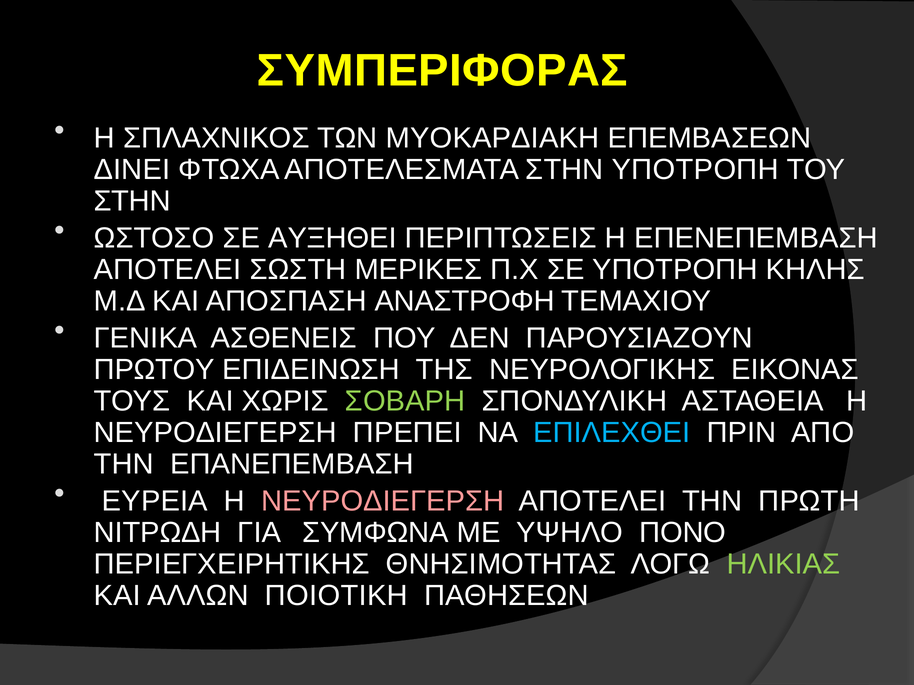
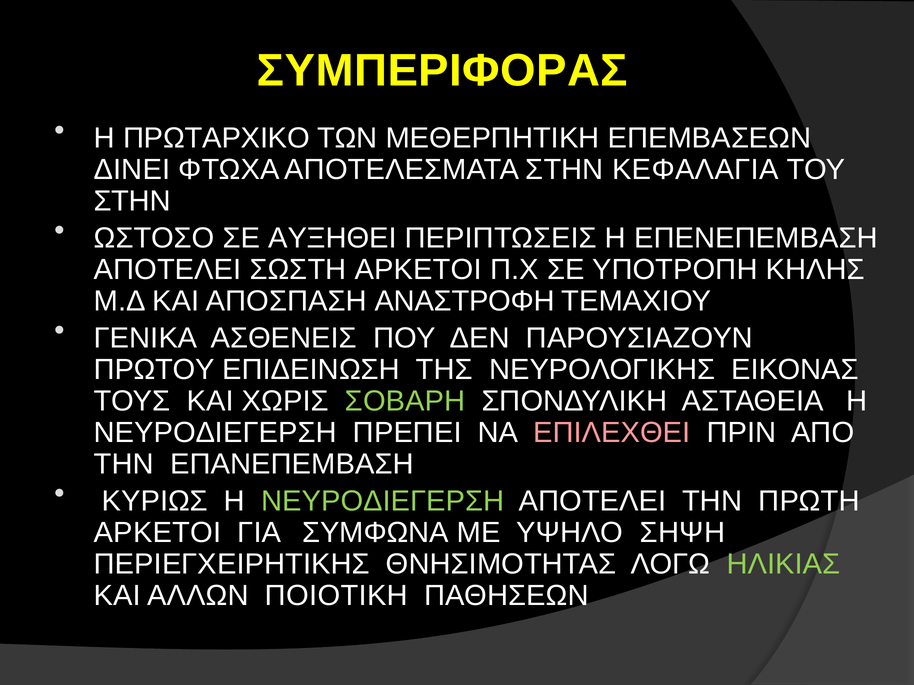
ΣΠΛΑΧΝΙΚΟΣ: ΣΠΛΑΧΝΙΚΟΣ -> ΠΡΩΤΑΡΧΙΚΟ
ΜΥΟΚΑΡΔΙΑΚΗ: ΜΥΟΚΑΡΔΙΑΚΗ -> ΜΕΘΕΡΠΗΤΙΚΗ
ΣΤΗΝ ΥΠΟΤΡΟΠΗ: ΥΠΟΤΡΟΠΗ -> ΚΕΦΑΛΑΓΙΑ
ΣΩΣΤΗ ΜΕΡΙΚΕΣ: ΜΕΡΙΚΕΣ -> ΑΡΚΕΤΟΙ
ΕΠΙΛΕΧΘΕΙ colour: light blue -> pink
ΕΥΡΕΙΑ: ΕΥΡΕΙΑ -> ΚΥΡΙΩΣ
ΝΕΥΡΟΔΙΕΓΕΡΣΗ at (383, 501) colour: pink -> light green
ΝΙΤΡΩΔΗ at (158, 533): ΝΙΤΡΩΔΗ -> ΑΡΚΕΤΟΙ
ΠΟΝΟ: ΠΟΝΟ -> ΣΗΨΗ
